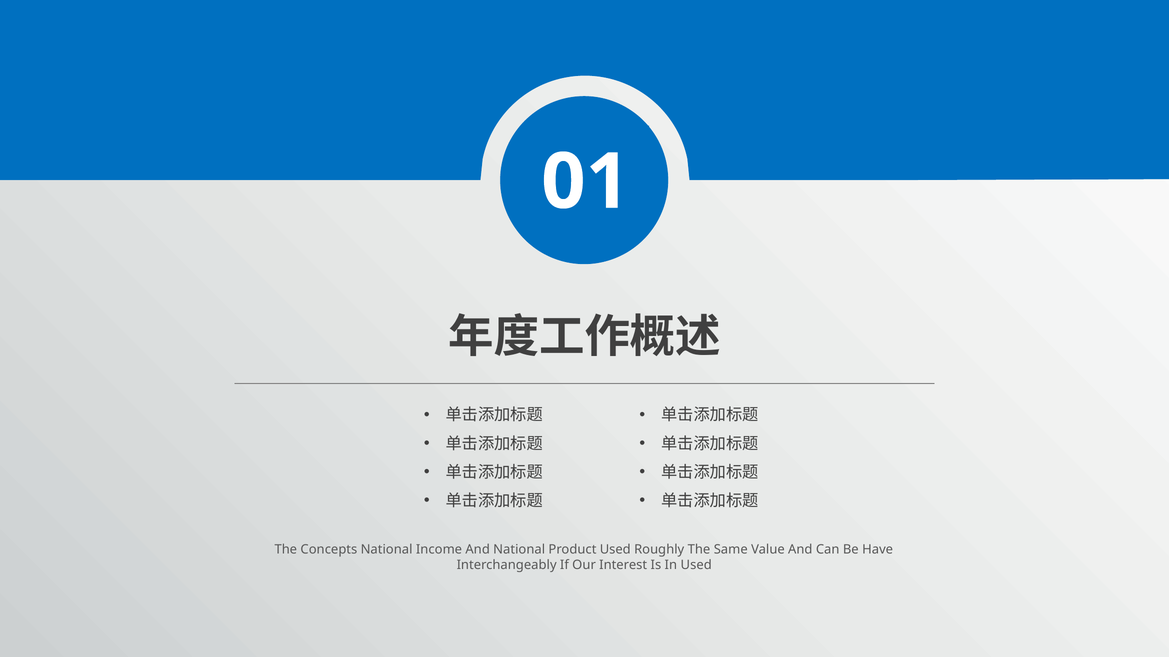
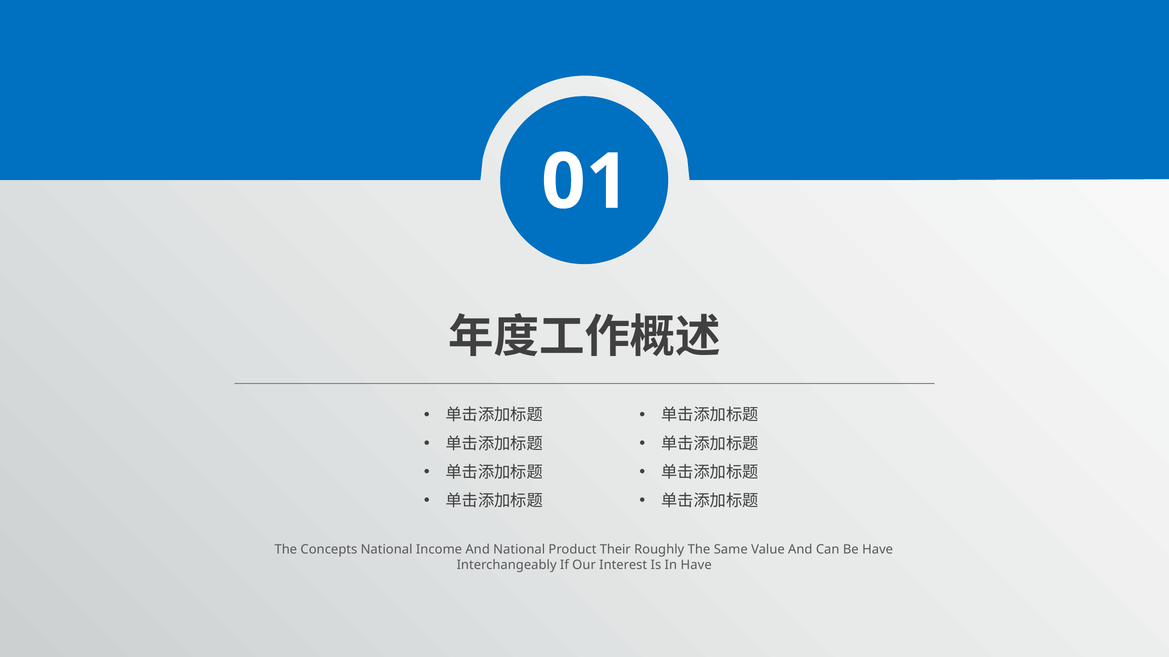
Product Used: Used -> Their
In Used: Used -> Have
